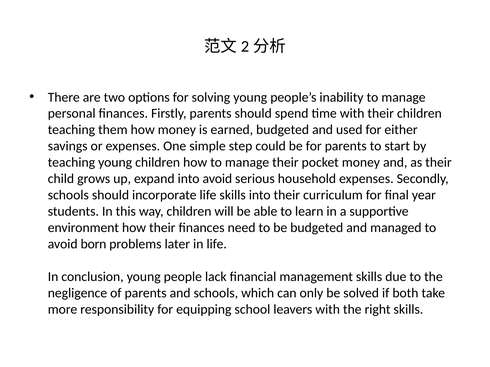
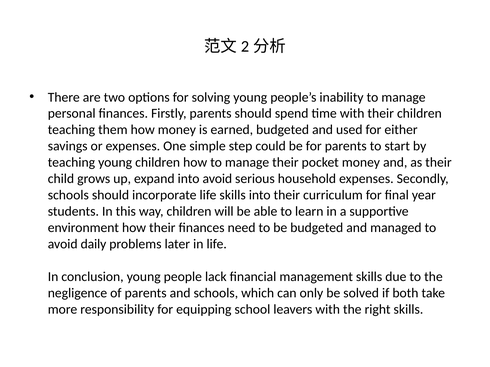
born: born -> daily
